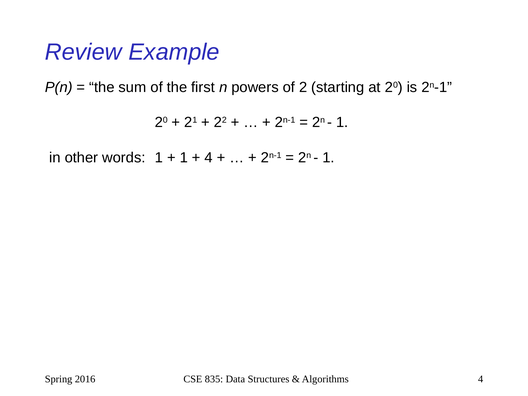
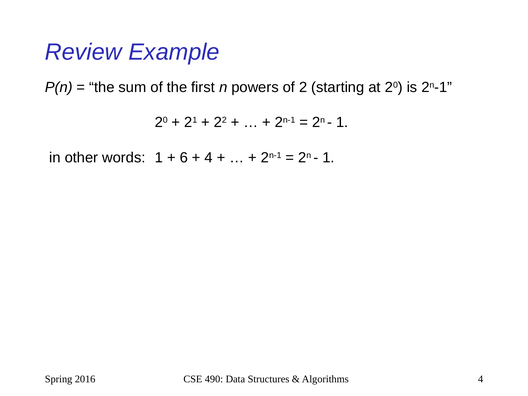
1 at (184, 158): 1 -> 6
835: 835 -> 490
